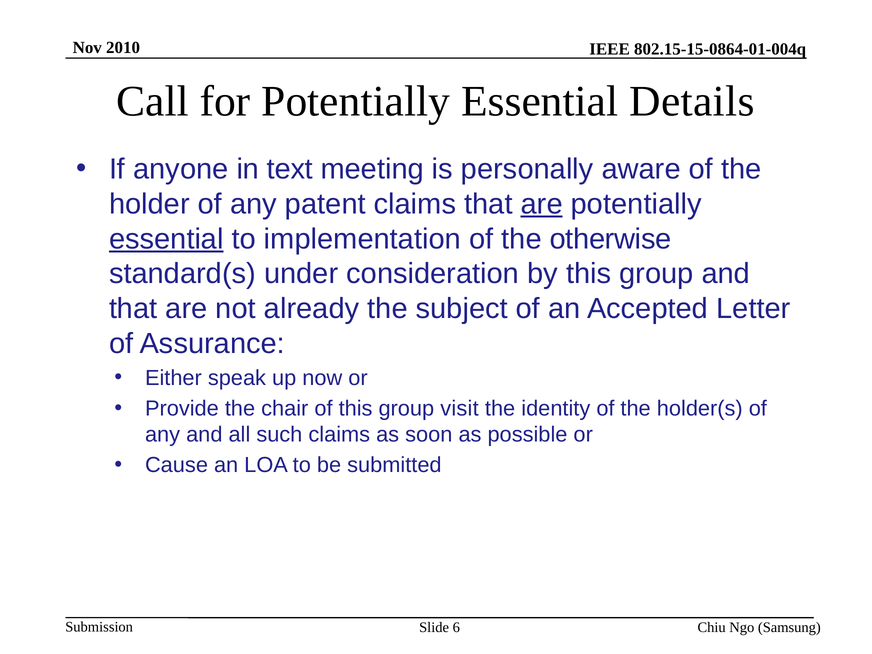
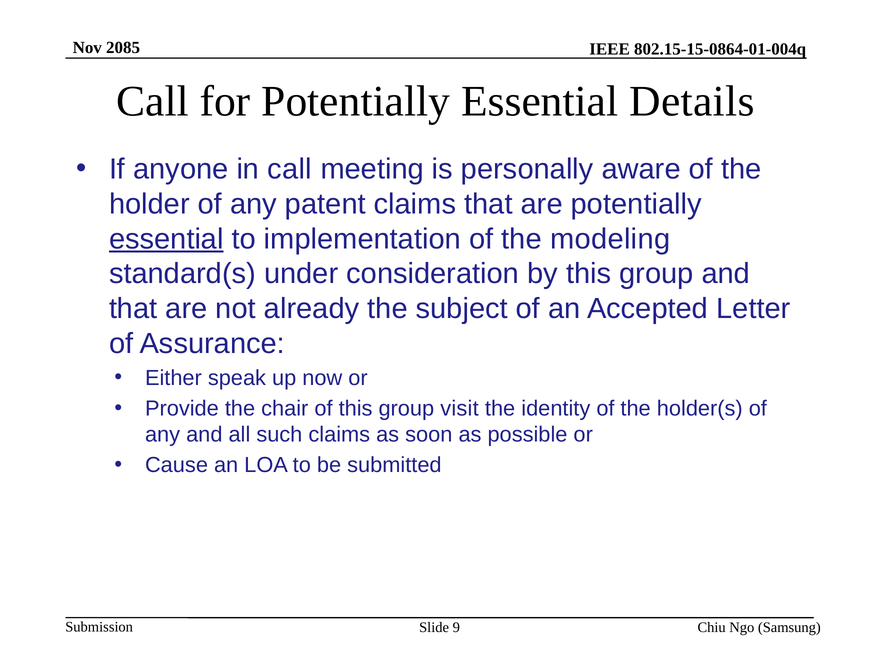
2010: 2010 -> 2085
in text: text -> call
are at (542, 204) underline: present -> none
otherwise: otherwise -> modeling
6: 6 -> 9
